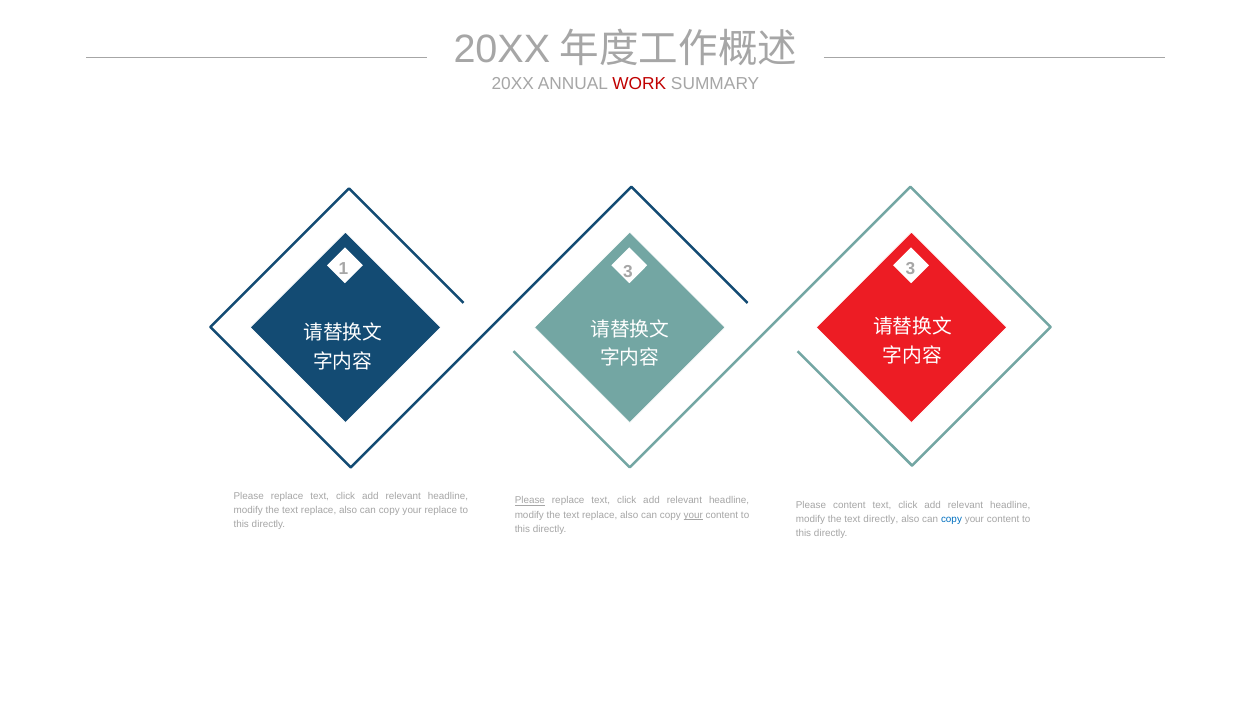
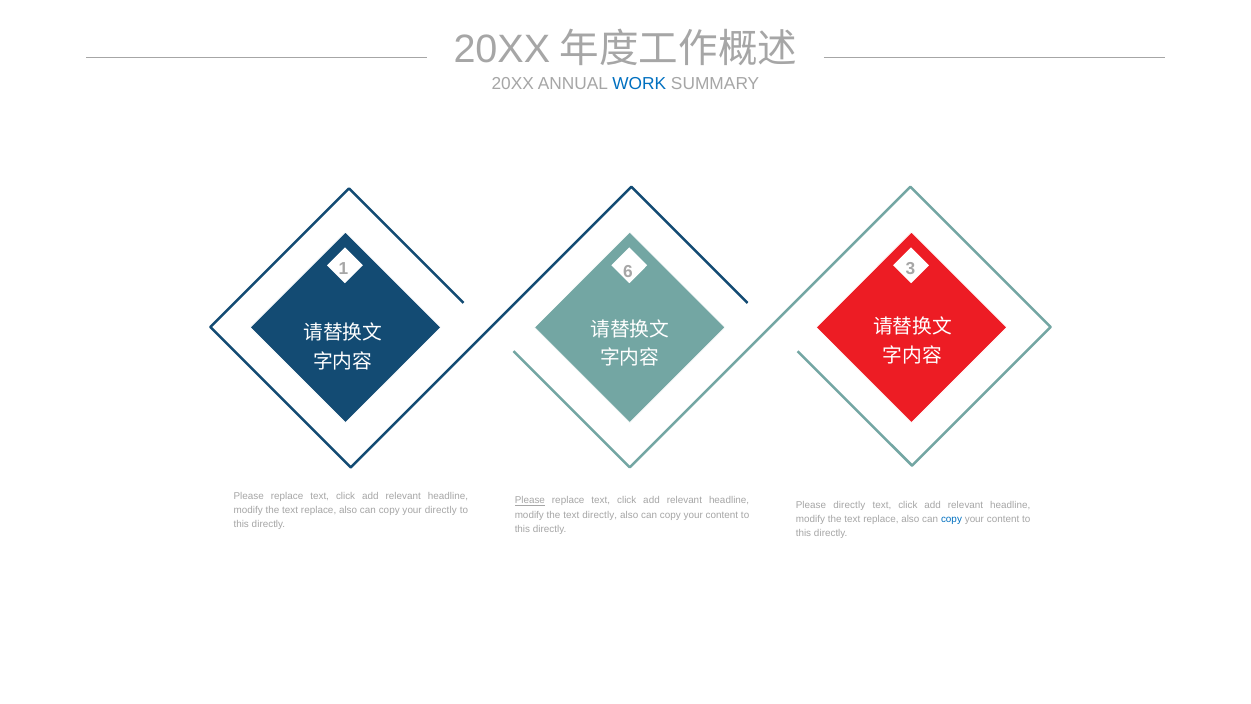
WORK colour: red -> blue
1 3: 3 -> 6
Please content: content -> directly
your replace: replace -> directly
replace at (600, 515): replace -> directly
your at (693, 515) underline: present -> none
directly at (881, 519): directly -> replace
